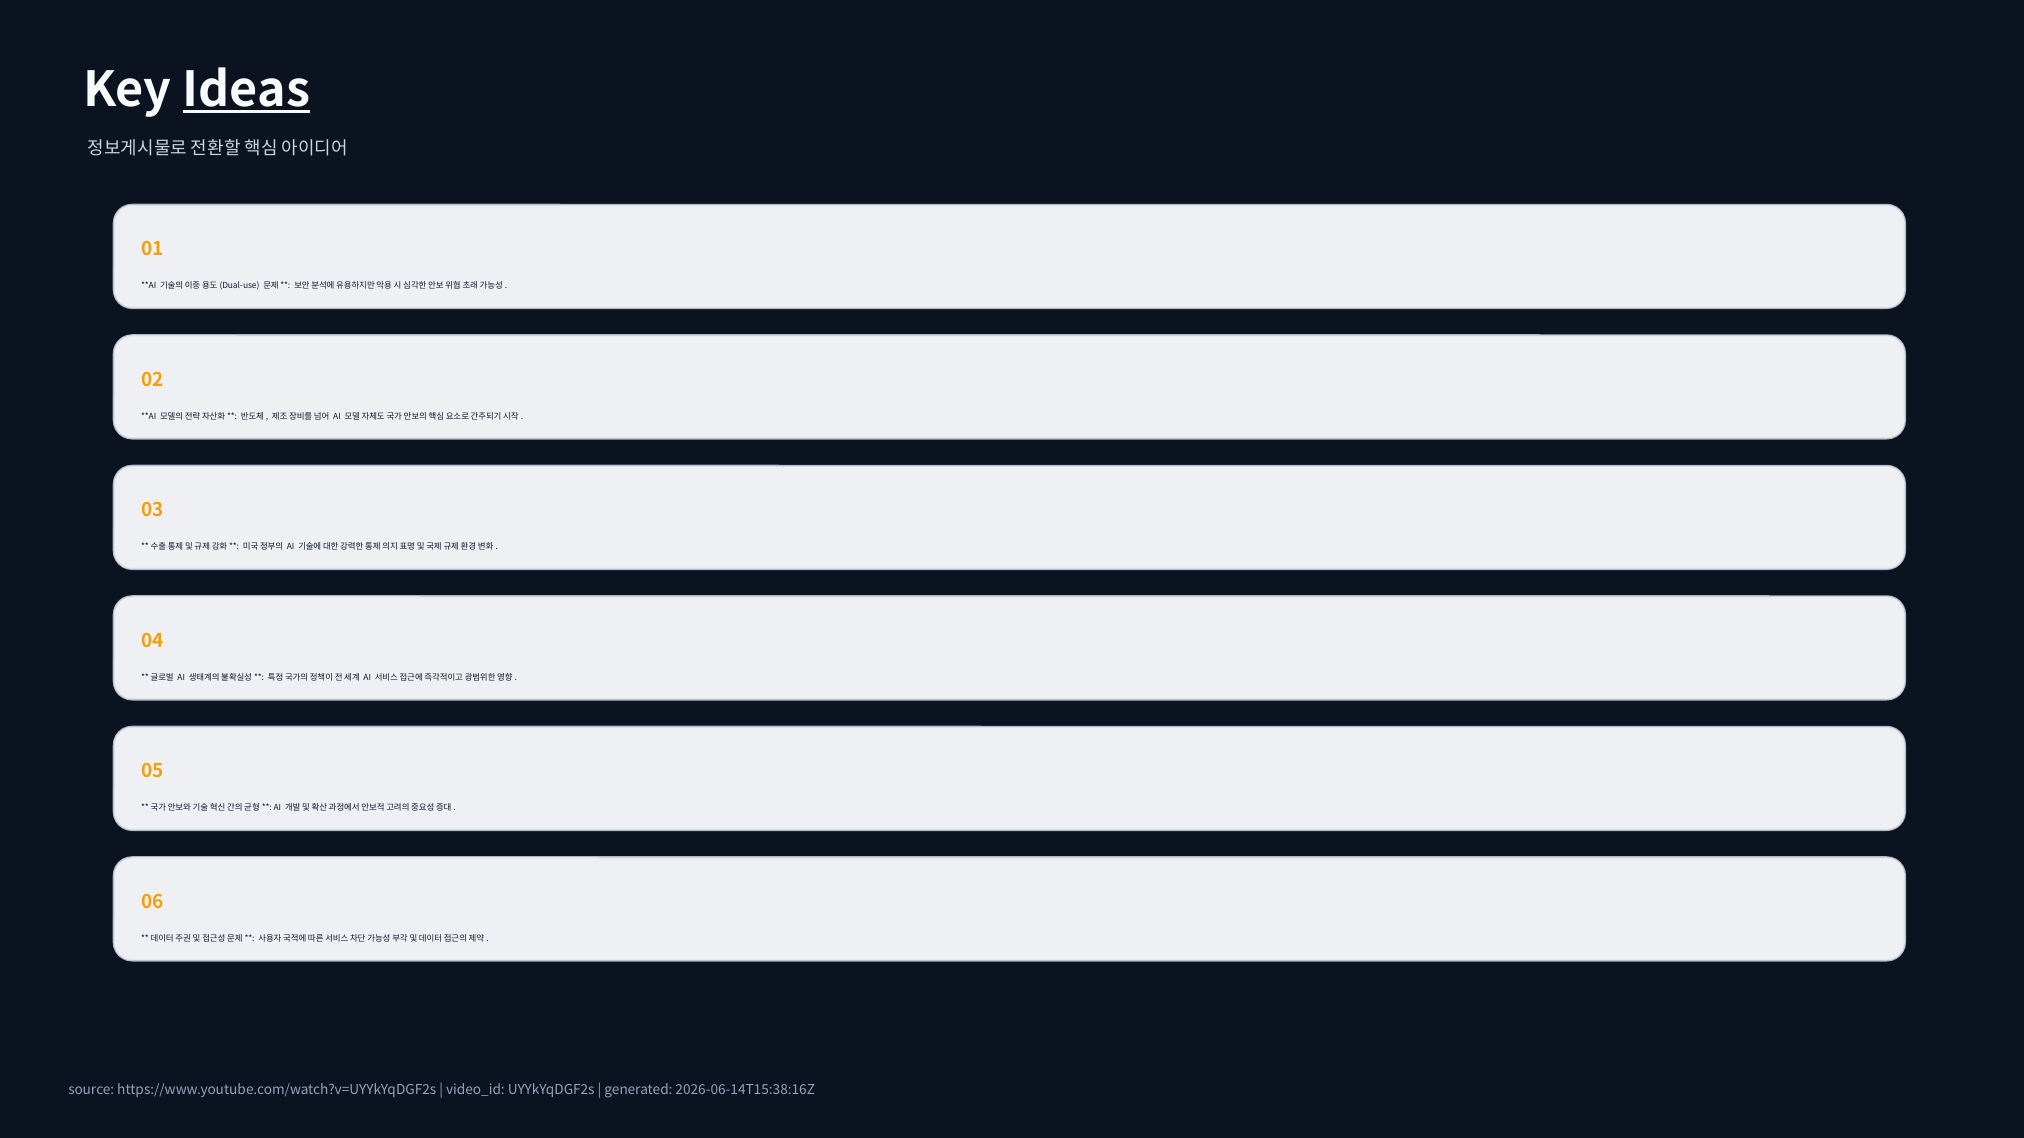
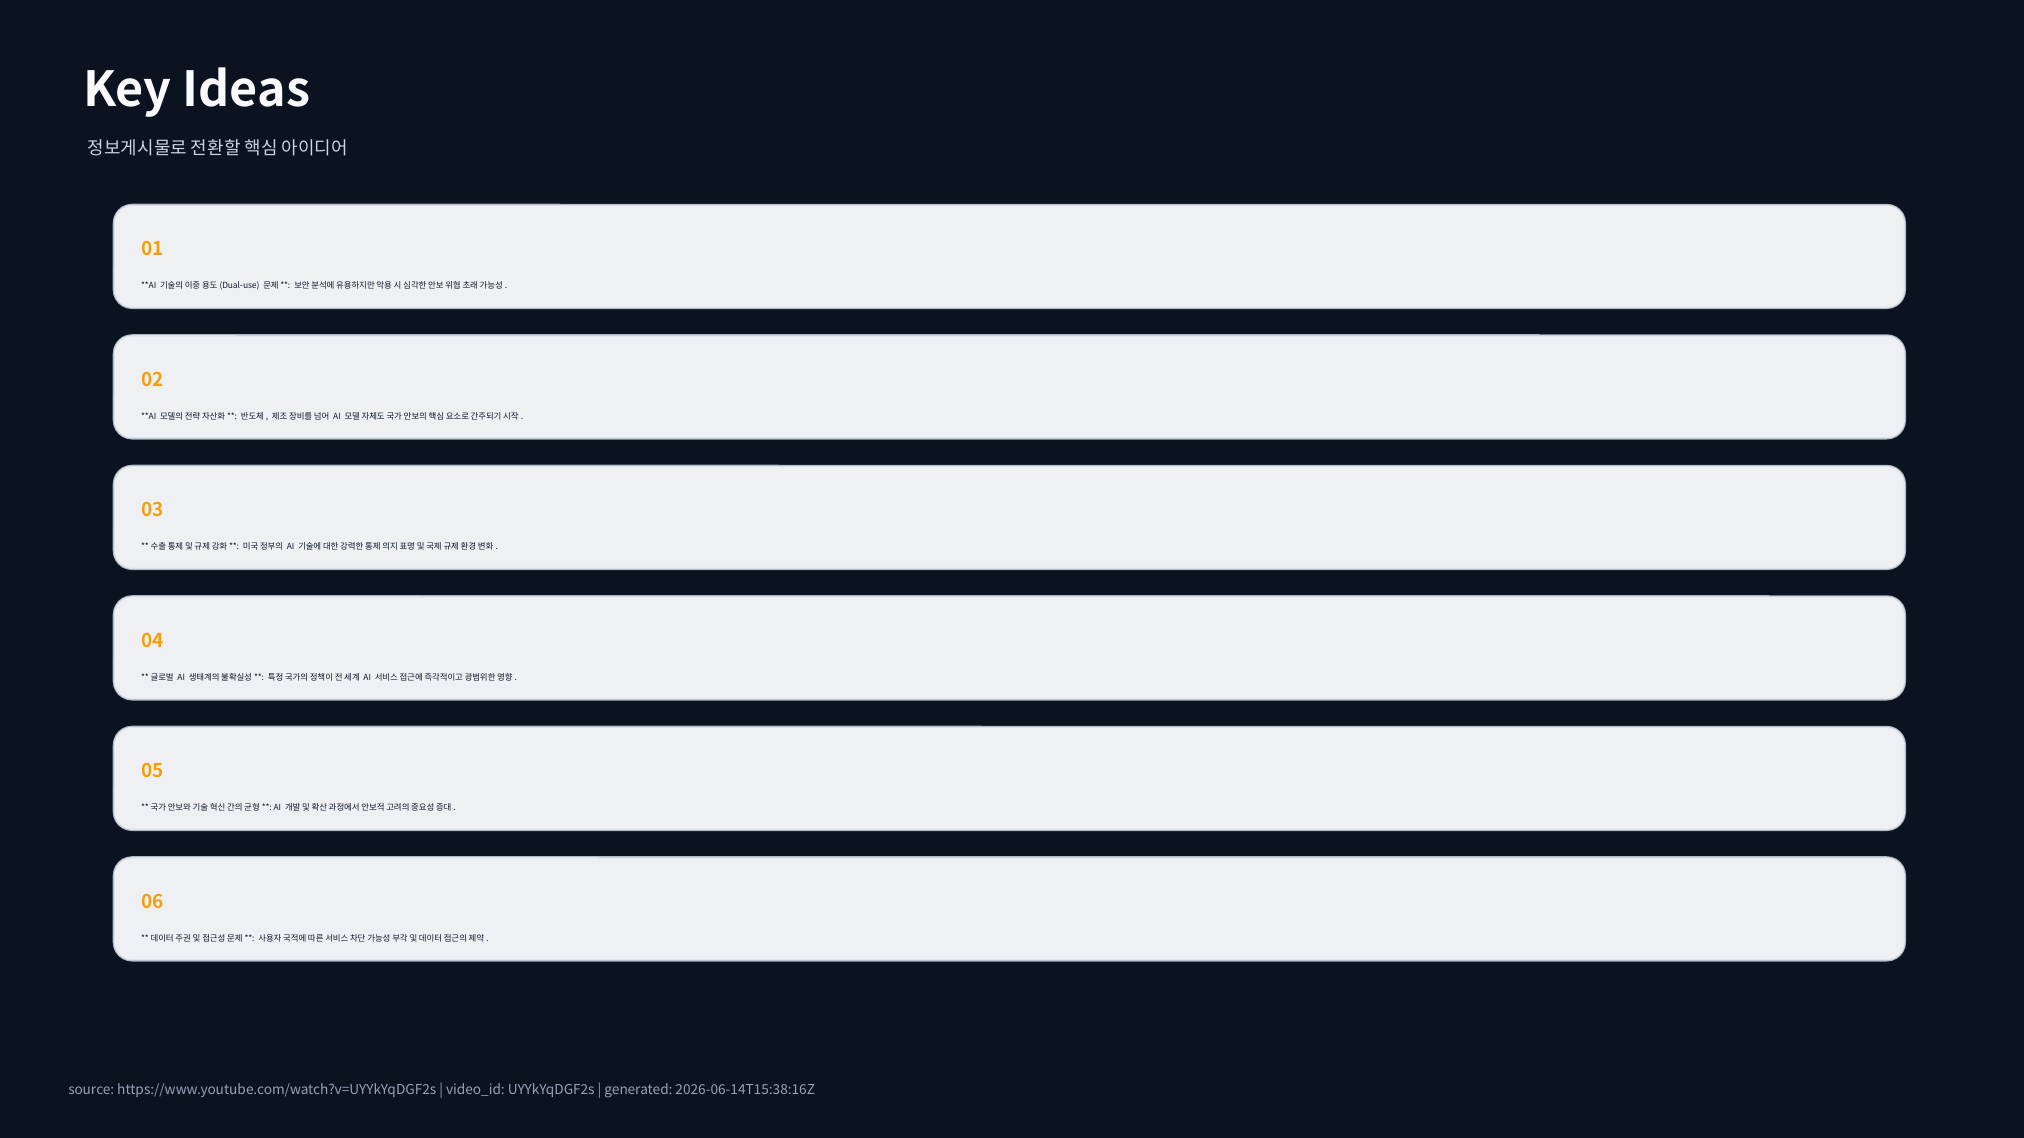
Ideas underline: present -> none
